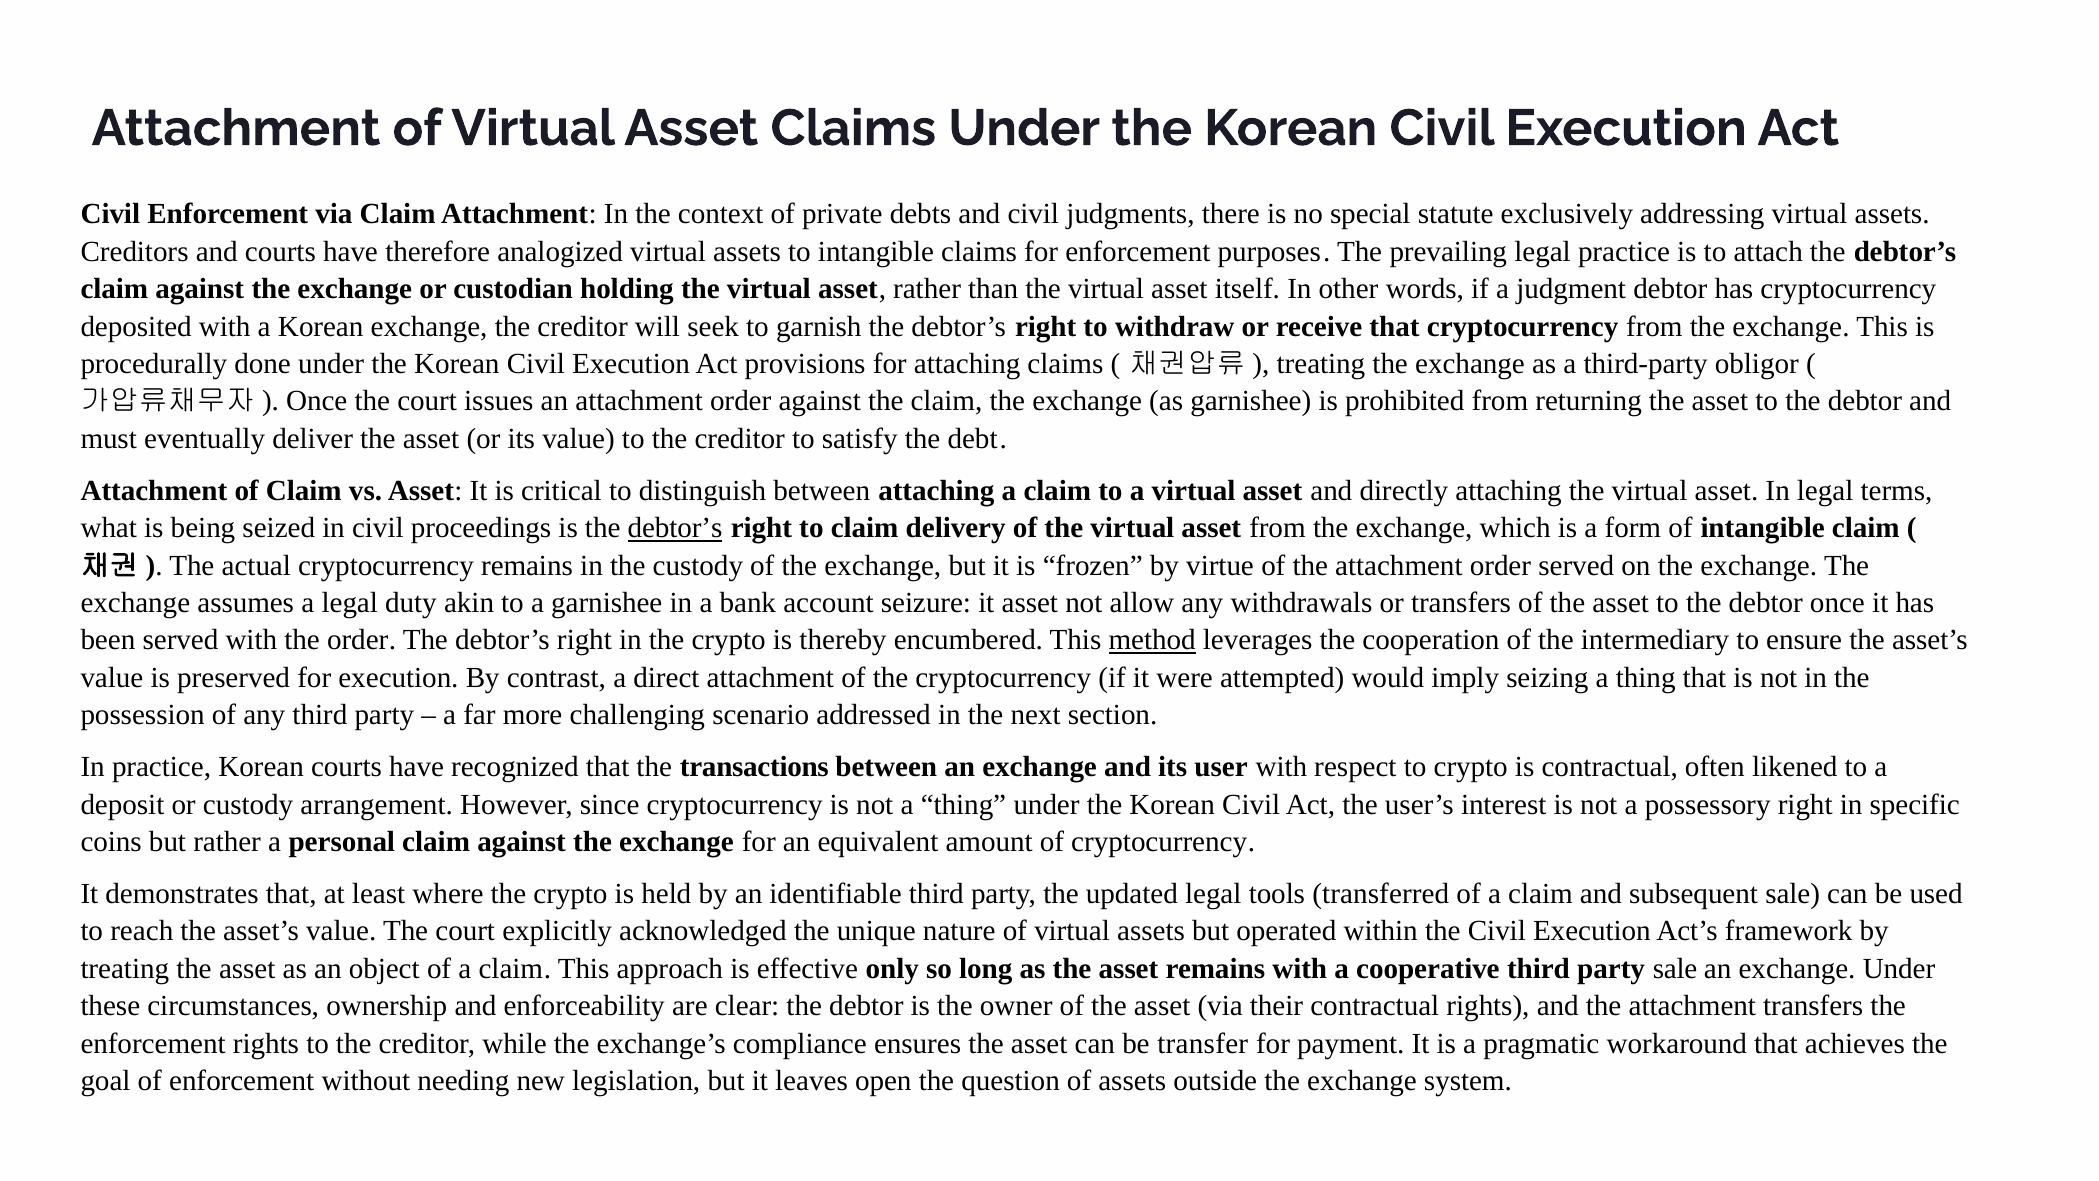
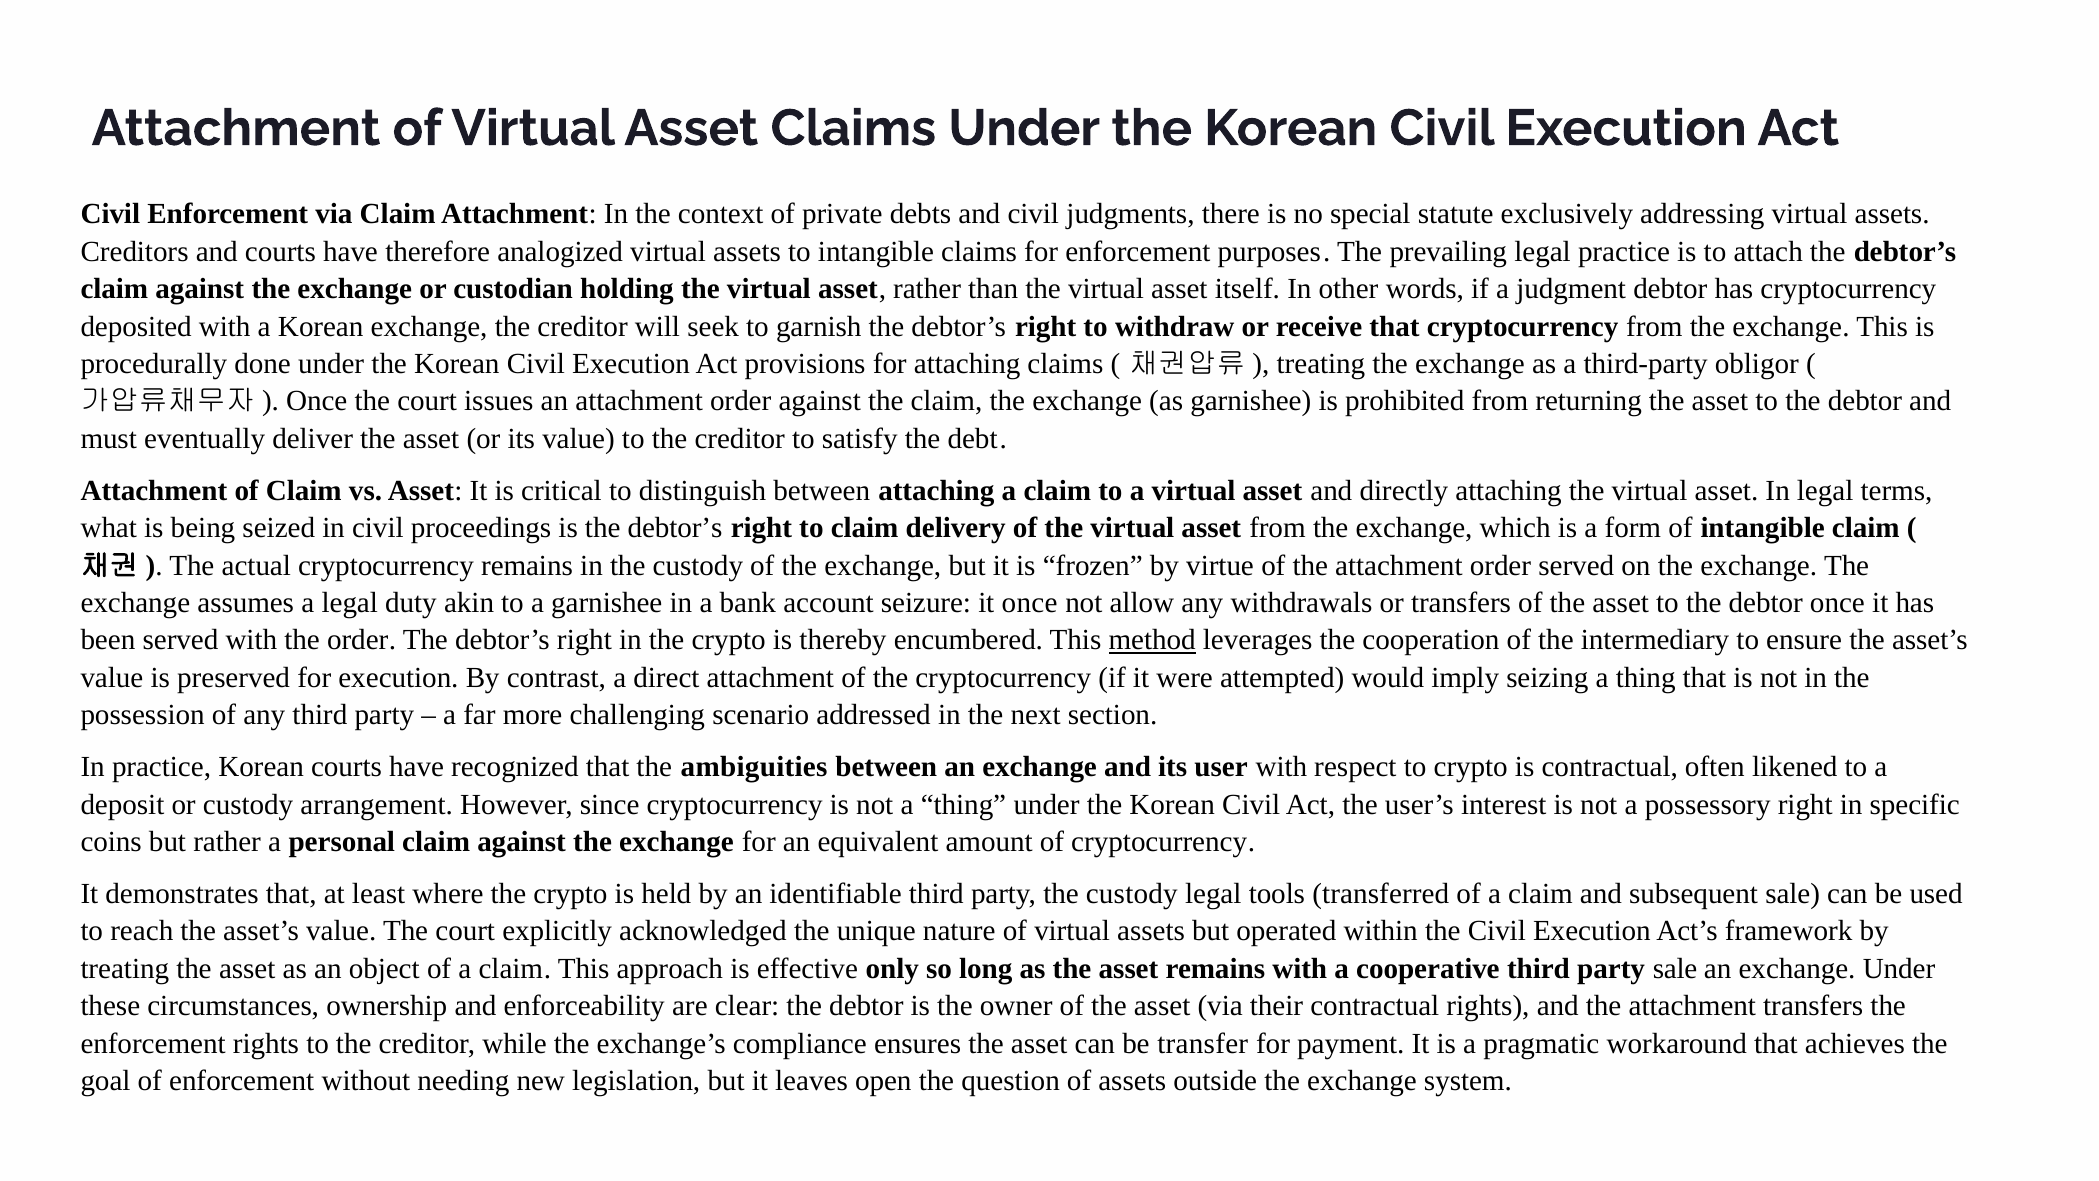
debtor’s at (675, 528) underline: present -> none
it asset: asset -> once
transactions: transactions -> ambiguities
party the updated: updated -> custody
